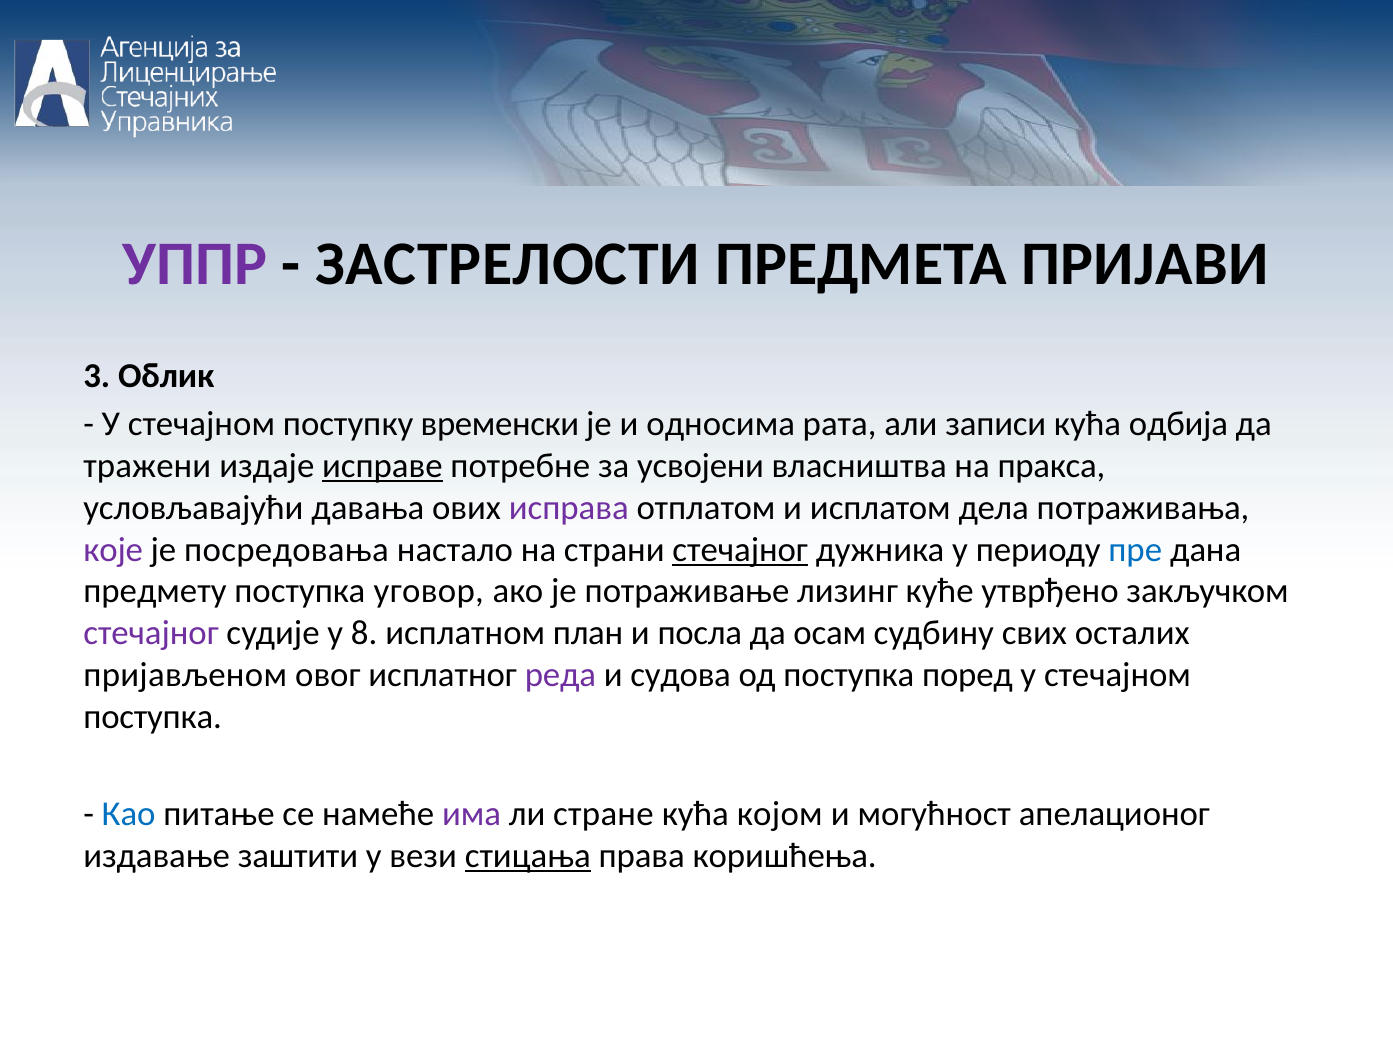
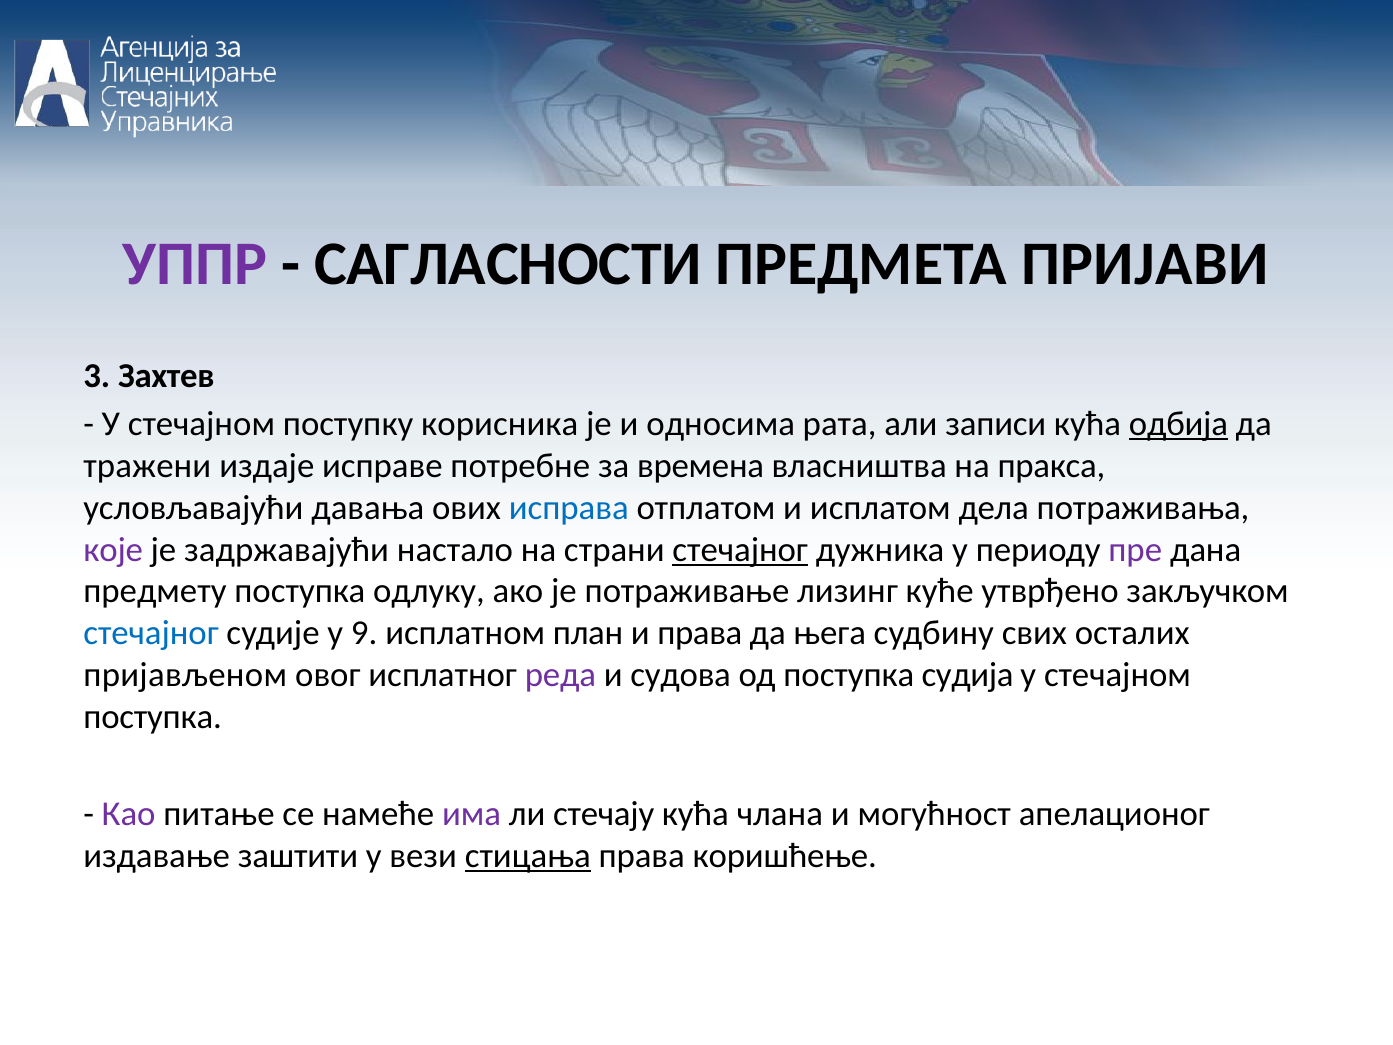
ЗАСТРЕЛОСТИ: ЗАСТРЕЛОСТИ -> САГЛАСНОСТИ
Облик: Облик -> Захтев
временски: временски -> корисника
одбија underline: none -> present
исправе underline: present -> none
усвојени: усвојени -> времена
исправа colour: purple -> blue
посредовања: посредовања -> задржавајући
пре colour: blue -> purple
уговор: уговор -> одлуку
стечајног at (151, 633) colour: purple -> blue
8: 8 -> 9
и посла: посла -> права
осам: осам -> њега
поред: поред -> судија
Као colour: blue -> purple
стране: стране -> стечају
којом: којом -> члана
коришћења: коришћења -> коришћење
